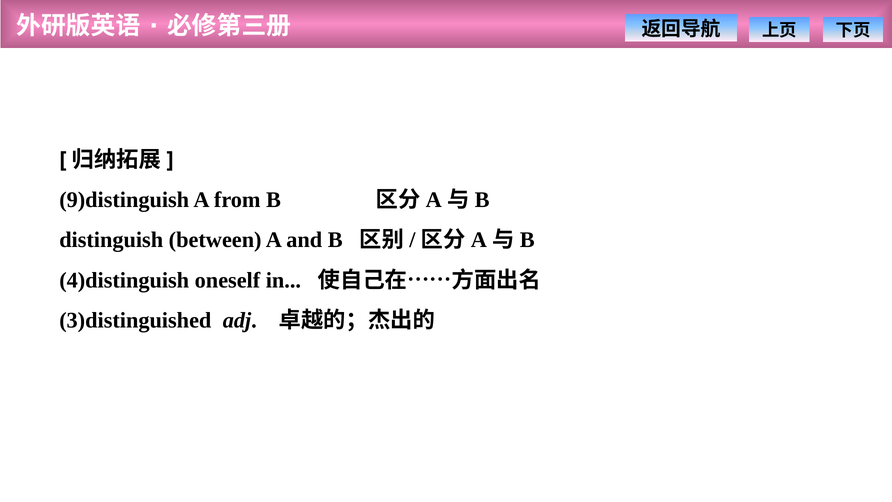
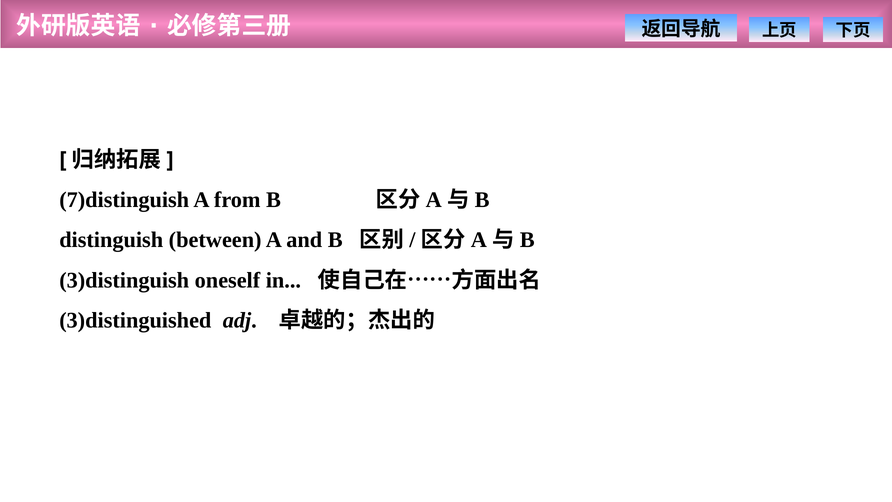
9)distinguish: 9)distinguish -> 7)distinguish
4)distinguish: 4)distinguish -> 3)distinguish
